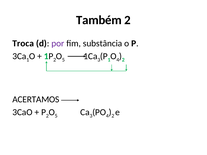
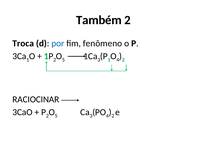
por colour: purple -> blue
substância: substância -> fenômeno
ACERTAMOS: ACERTAMOS -> RACIOCINAR
